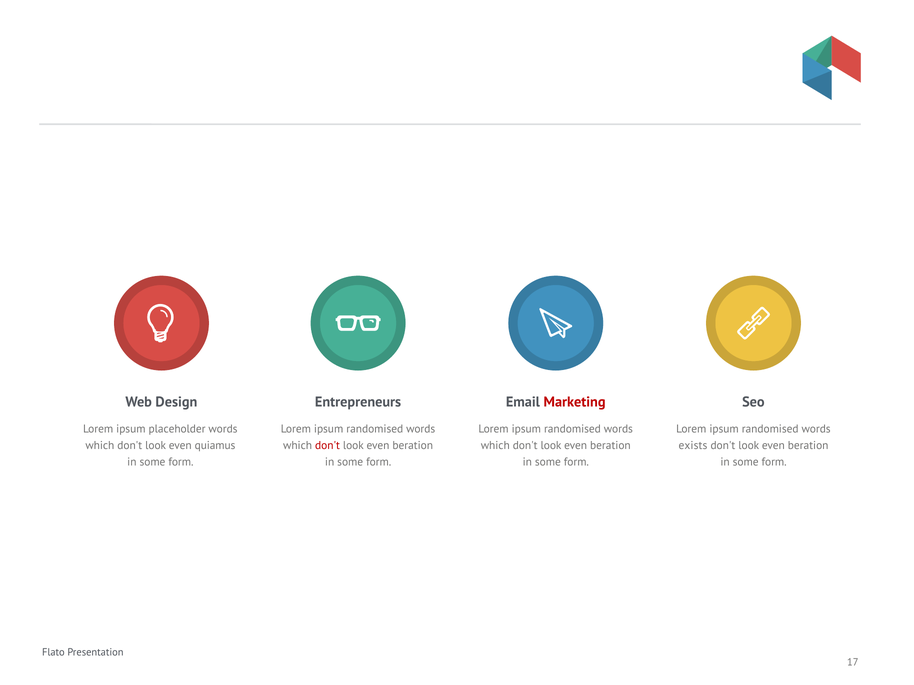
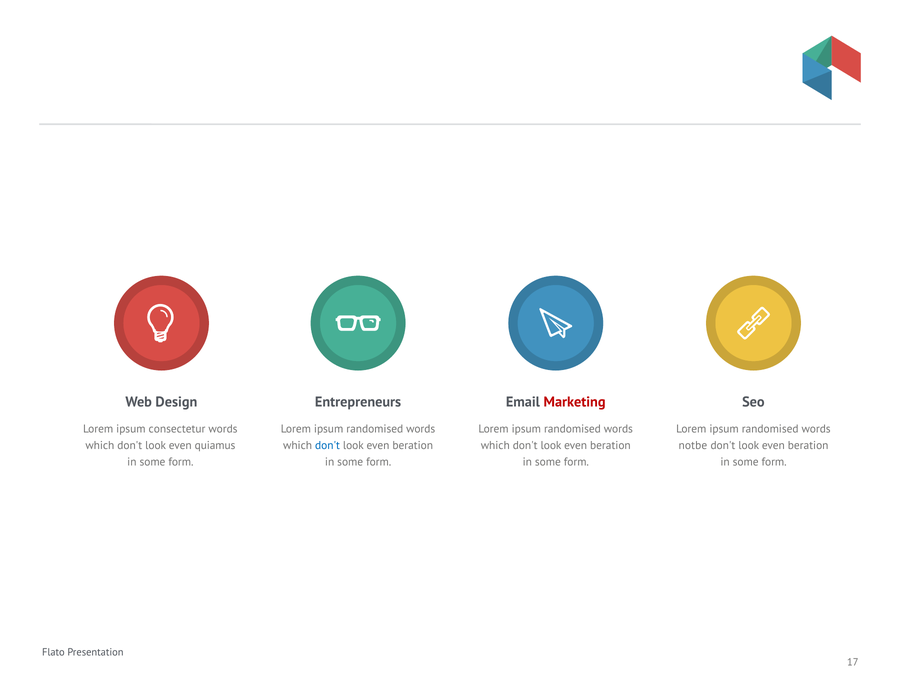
placeholder: placeholder -> consectetur
don't at (327, 446) colour: red -> blue
exists: exists -> notbe
